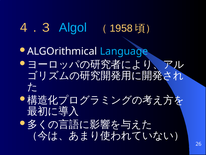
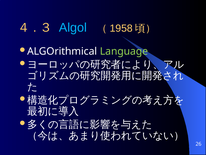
Language colour: light blue -> light green
